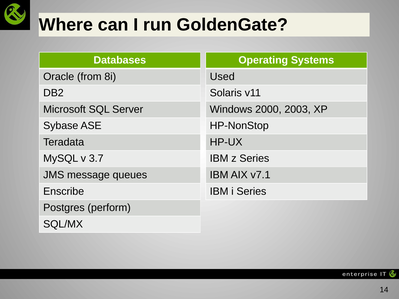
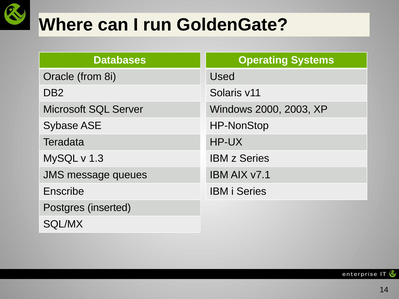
3.7: 3.7 -> 1.3
perform: perform -> inserted
